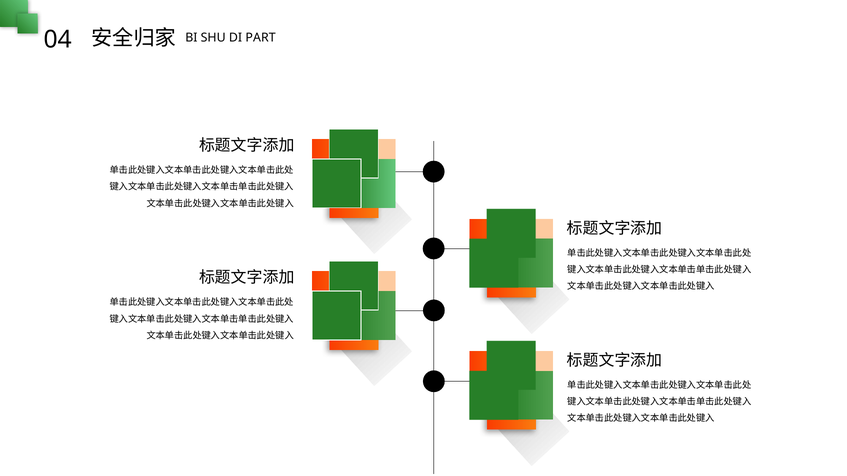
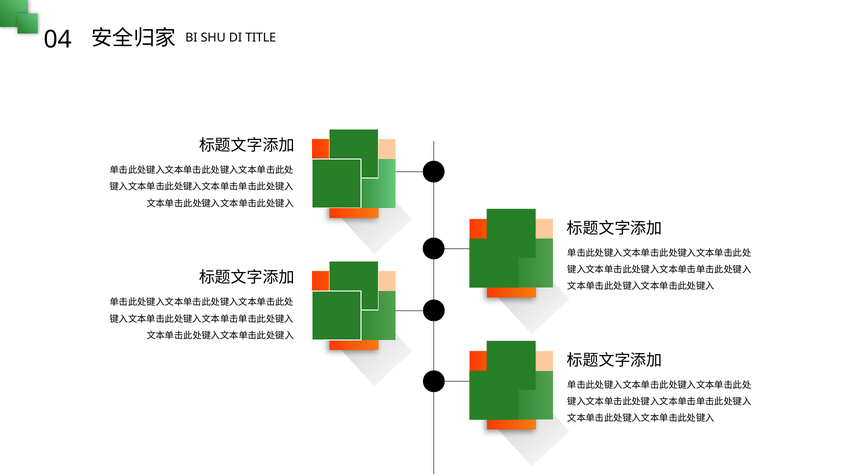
PART: PART -> TITLE
